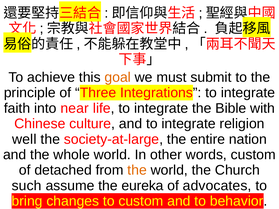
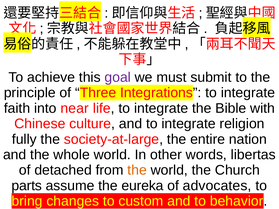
goal colour: orange -> purple
well: well -> fully
words custom: custom -> libertas
such: such -> parts
